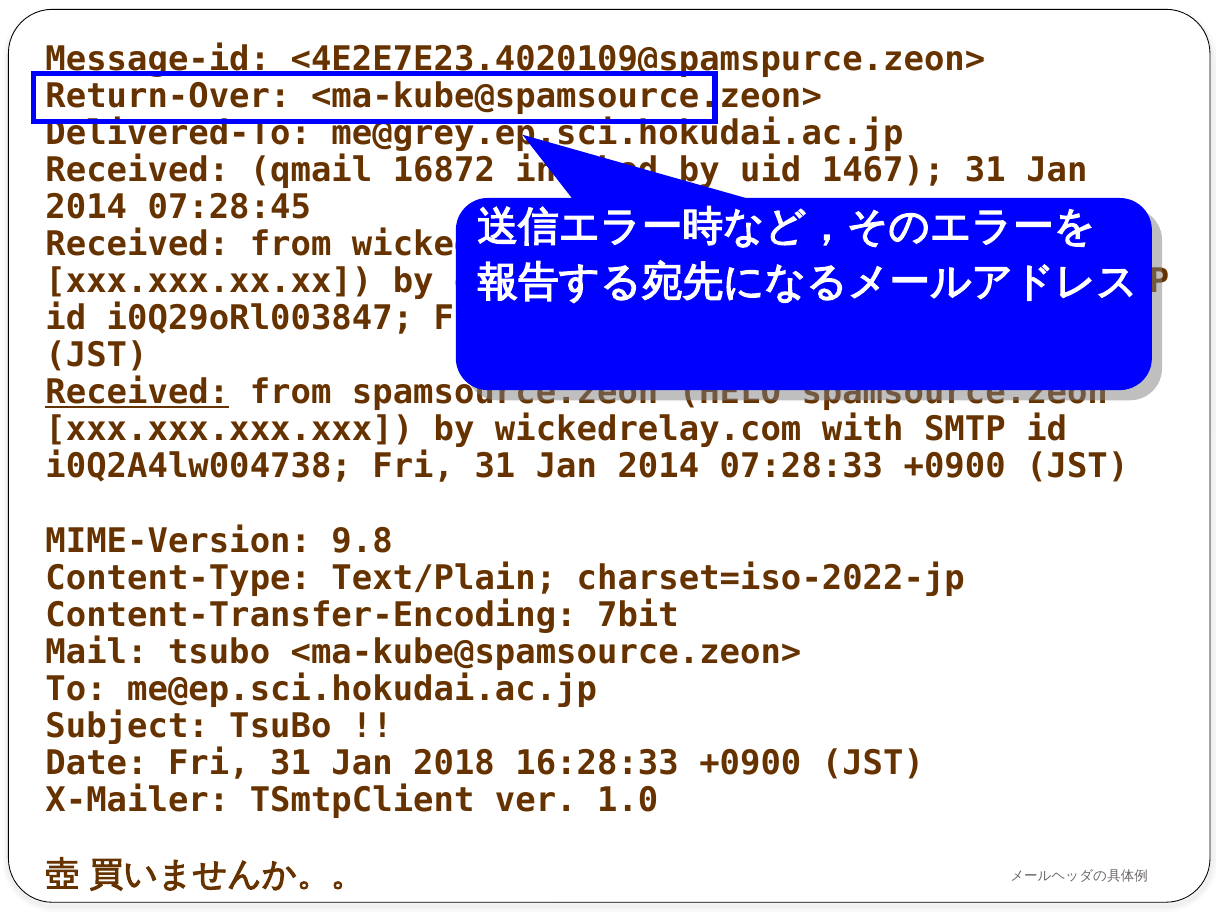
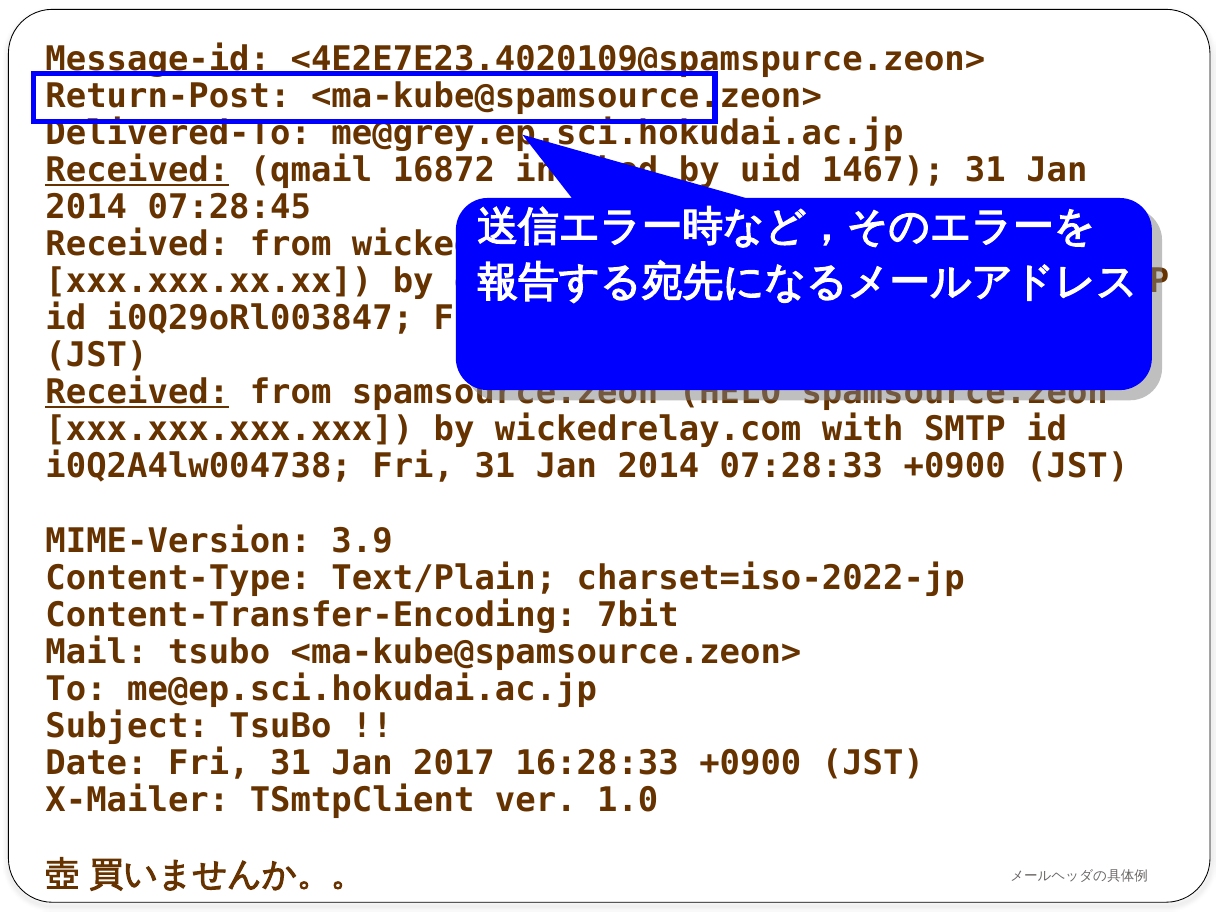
Return-Over: Return-Over -> Return-Post
Received at (137, 170) underline: none -> present
9.8: 9.8 -> 3.9
2018: 2018 -> 2017
